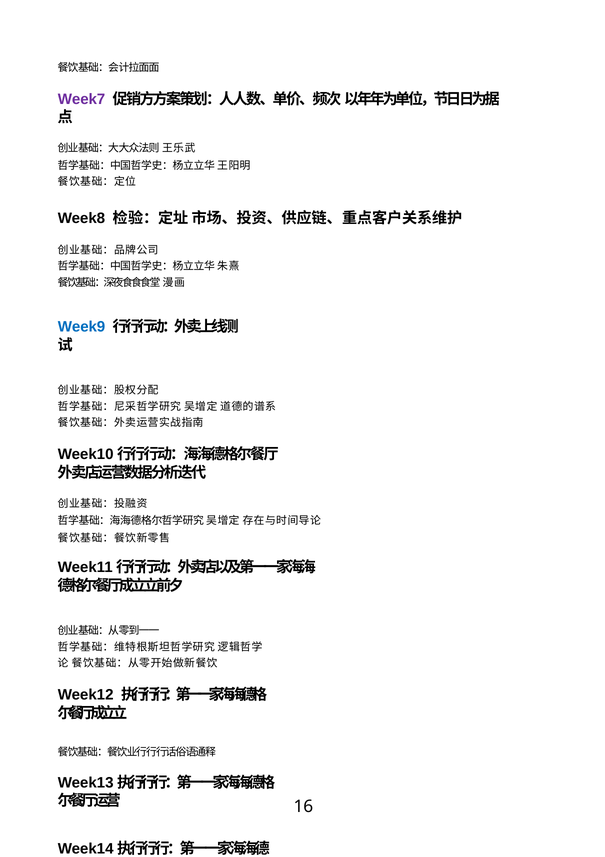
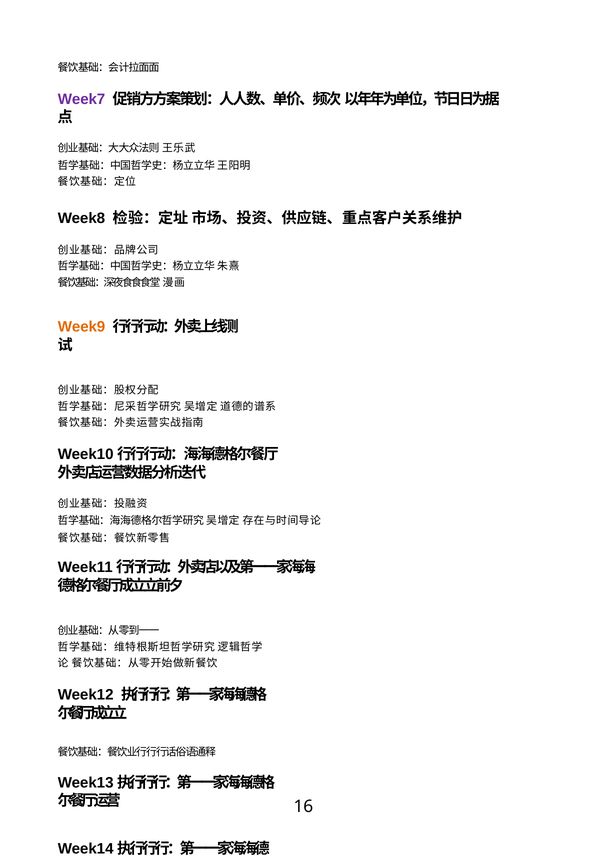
Week9 colour: blue -> orange
